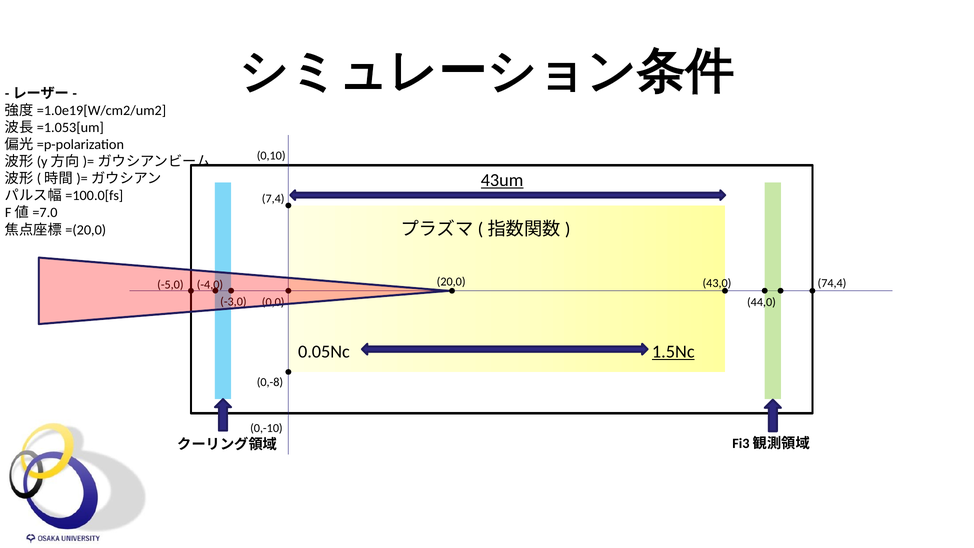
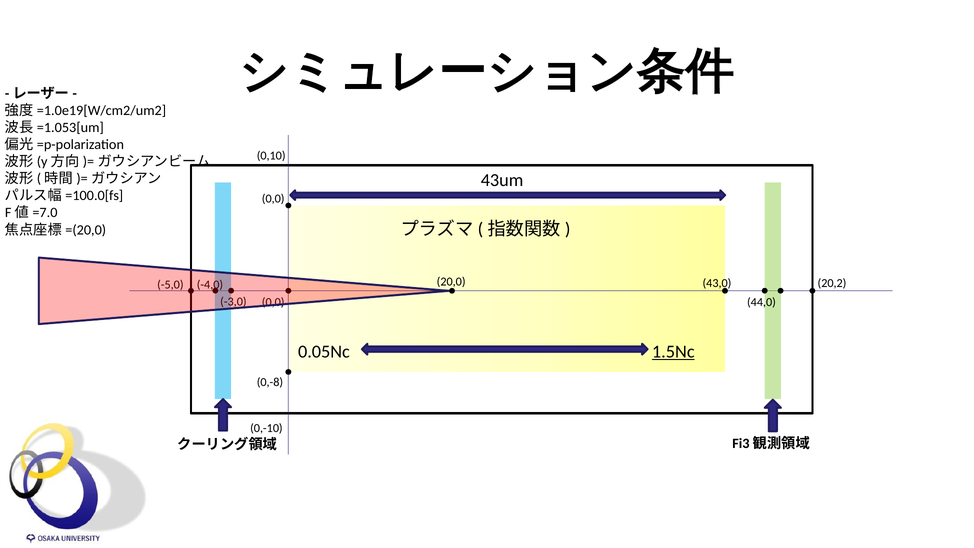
43um underline: present -> none
7,4 at (273, 199): 7,4 -> 0,0
74,4: 74,4 -> 20,2
